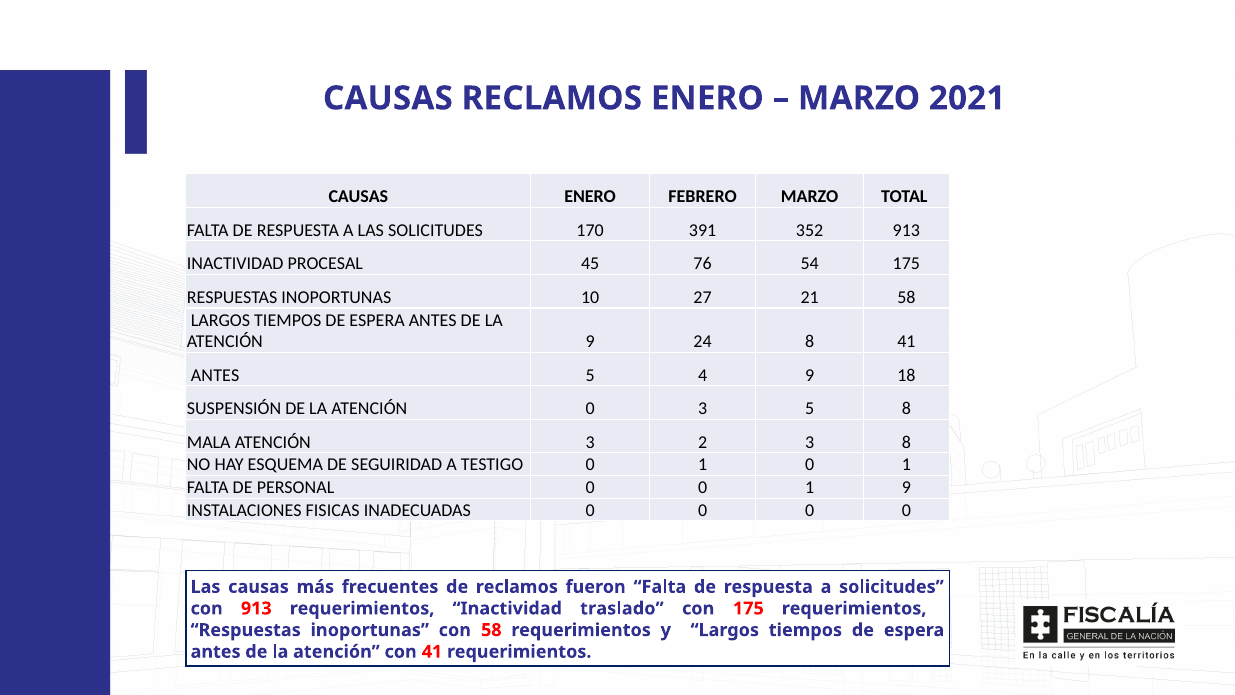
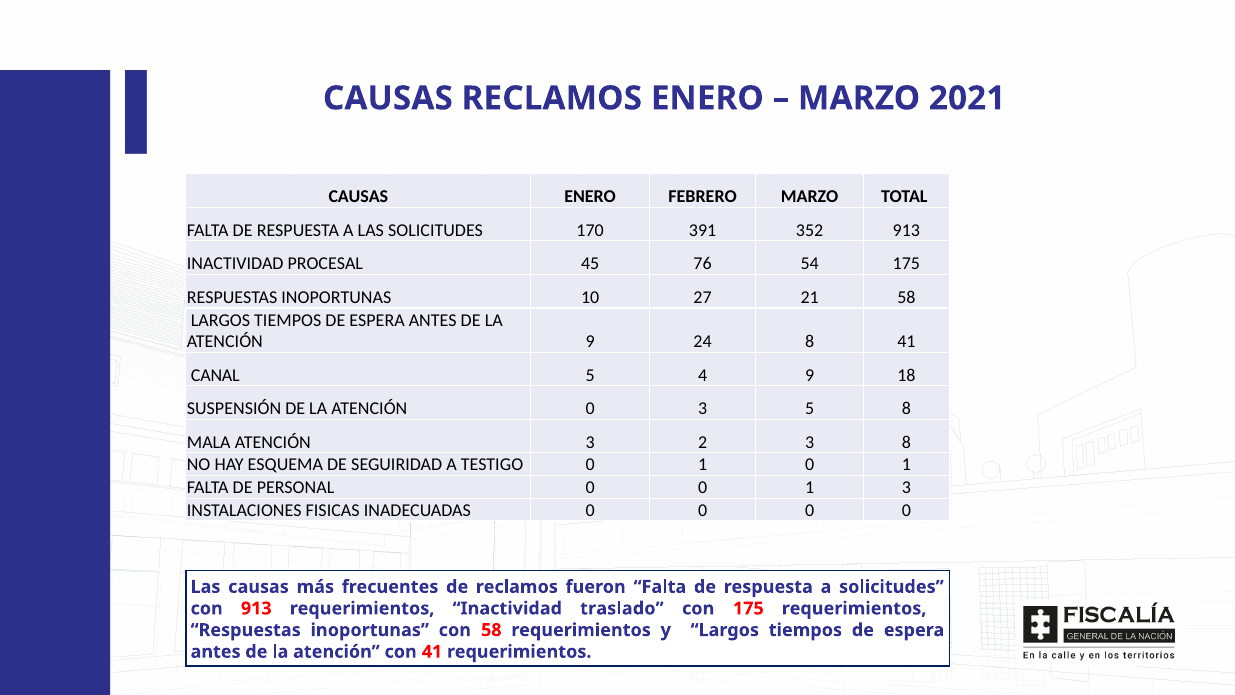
ANTES at (215, 375): ANTES -> CANAL
1 9: 9 -> 3
